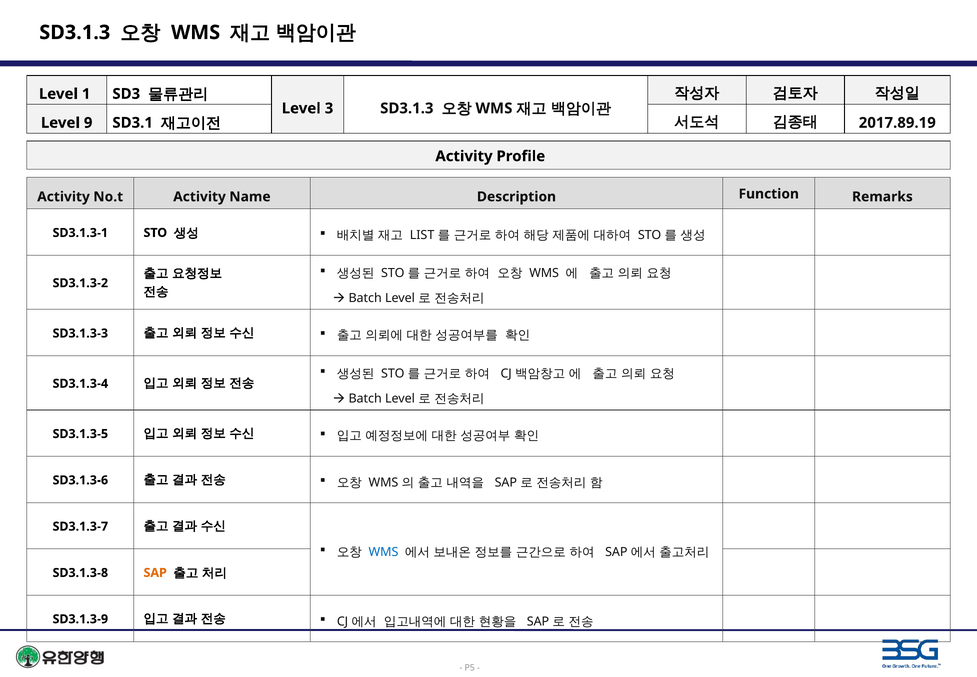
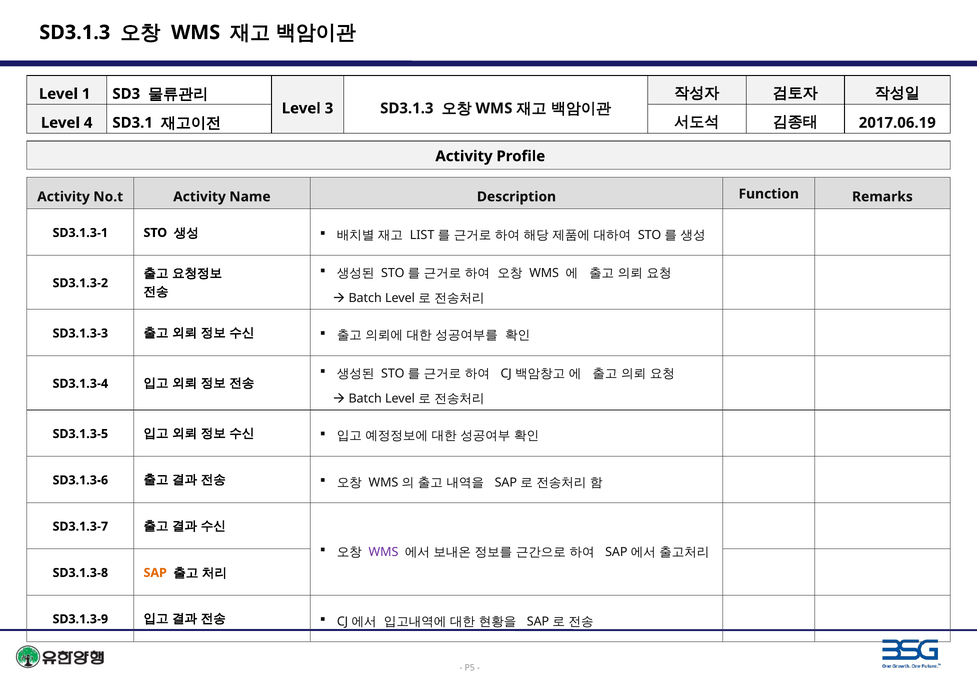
9: 9 -> 4
2017.89.19: 2017.89.19 -> 2017.06.19
WMS at (384, 552) colour: blue -> purple
